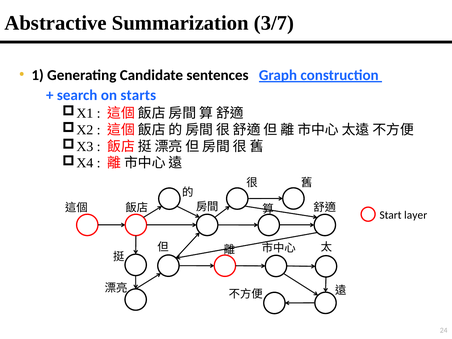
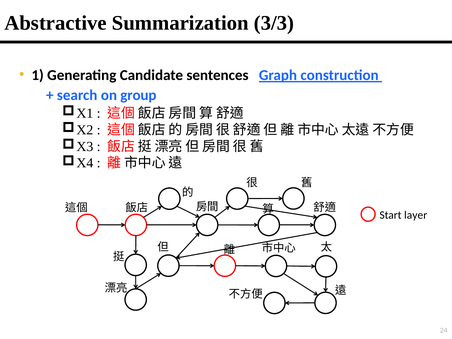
3/7: 3/7 -> 3/3
starts: starts -> group
